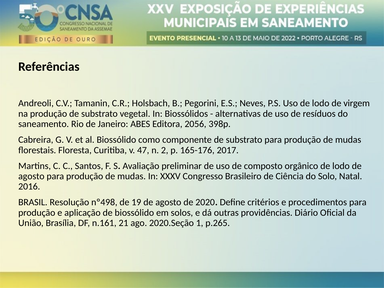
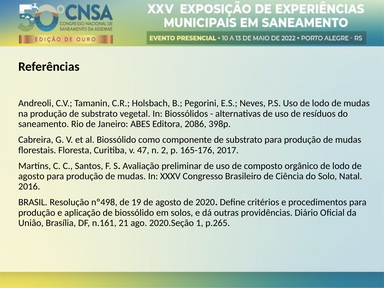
lodo de virgem: virgem -> mudas
2056: 2056 -> 2086
